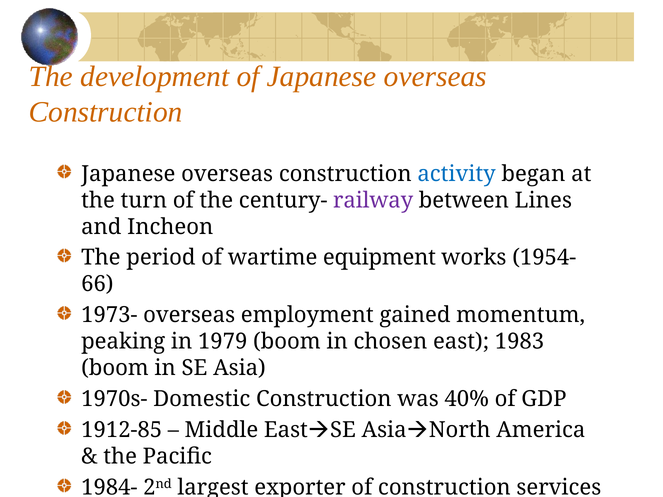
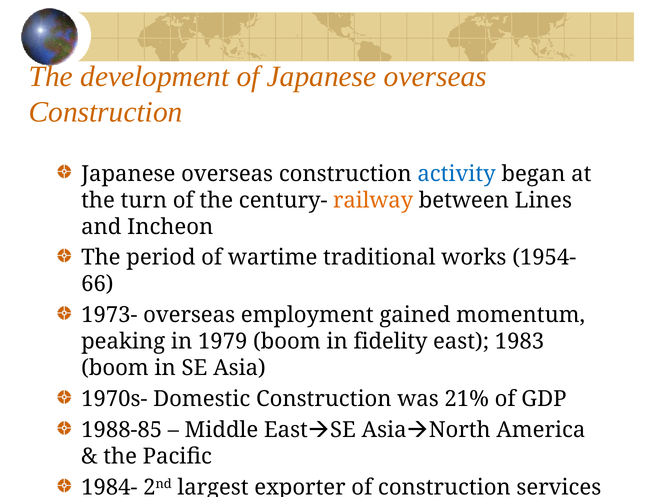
railway colour: purple -> orange
equipment: equipment -> traditional
chosen: chosen -> fidelity
40%: 40% -> 21%
1912-85: 1912-85 -> 1988-85
